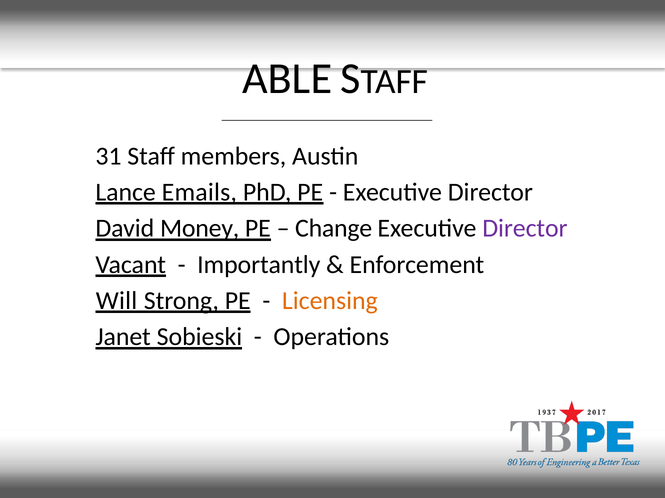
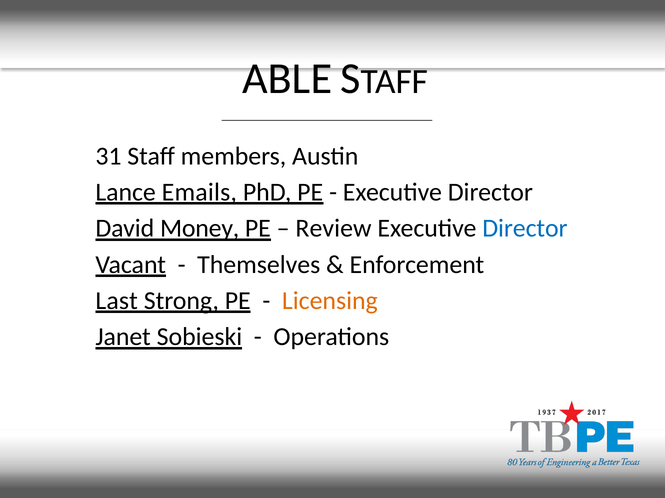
Change: Change -> Review
Director at (525, 229) colour: purple -> blue
Importantly: Importantly -> Themselves
Will: Will -> Last
